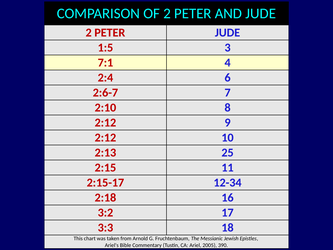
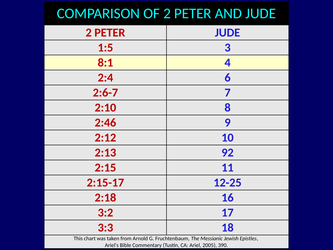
7:1: 7:1 -> 8:1
2:12 at (105, 123): 2:12 -> 2:46
25: 25 -> 92
12-34: 12-34 -> 12-25
